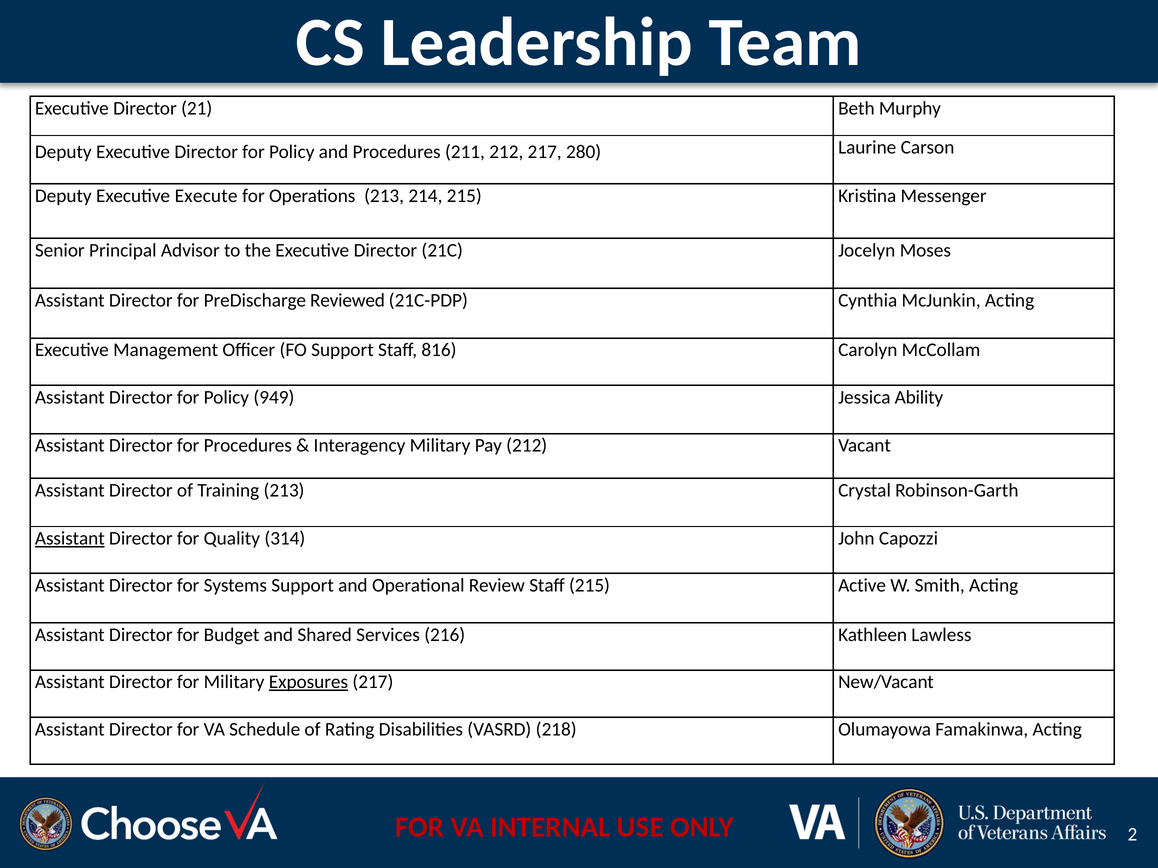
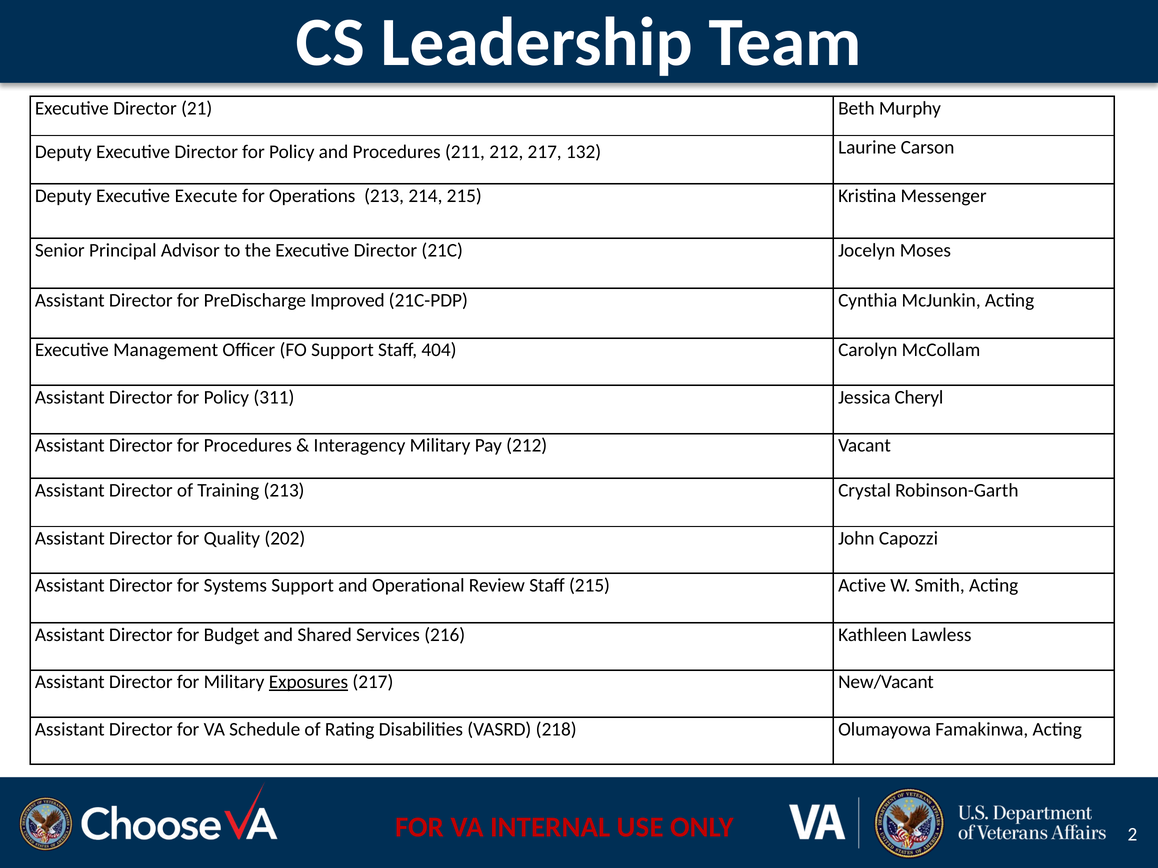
280: 280 -> 132
Reviewed: Reviewed -> Improved
816: 816 -> 404
949: 949 -> 311
Ability: Ability -> Cheryl
Assistant at (70, 539) underline: present -> none
314: 314 -> 202
